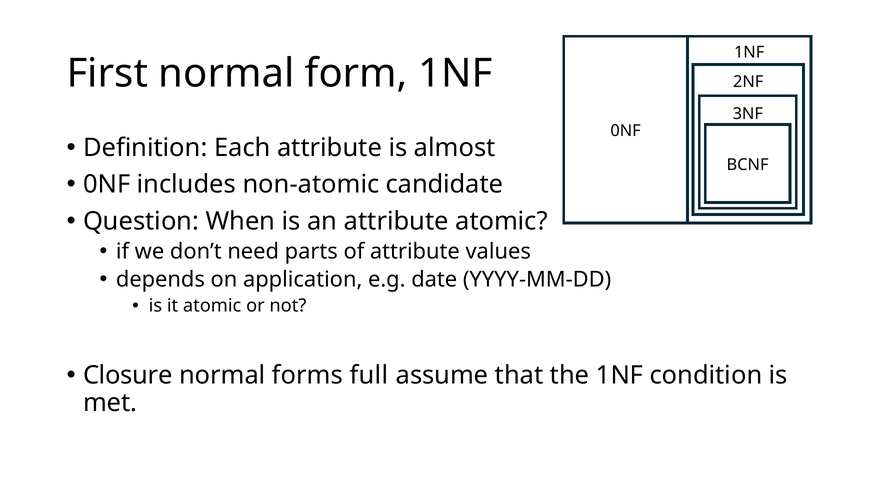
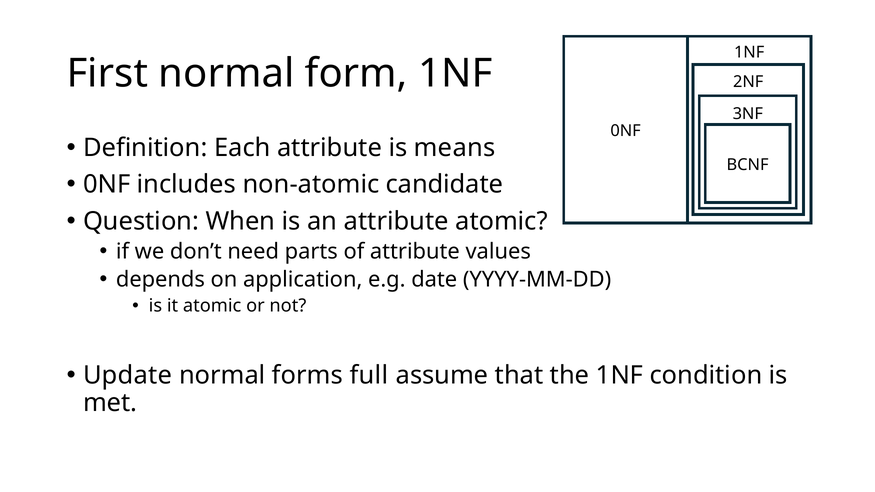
almost: almost -> means
Closure: Closure -> Update
